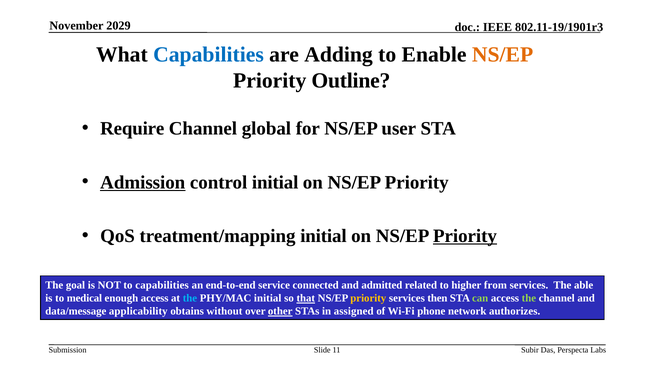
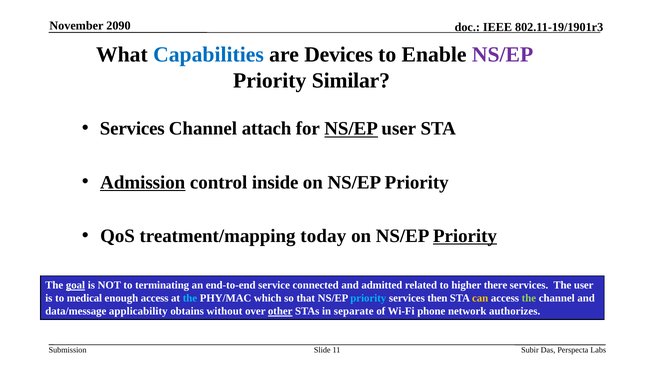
2029: 2029 -> 2090
Adding: Adding -> Devices
NS/EP at (503, 55) colour: orange -> purple
Outline: Outline -> Similar
Require at (132, 129): Require -> Services
global: global -> attach
NS/EP at (351, 129) underline: none -> present
control initial: initial -> inside
treatment/mapping initial: initial -> today
goal underline: none -> present
to capabilities: capabilities -> terminating
from: from -> there
The able: able -> user
PHY/MAC initial: initial -> which
that underline: present -> none
priority at (368, 298) colour: yellow -> light blue
can colour: light green -> yellow
assigned: assigned -> separate
